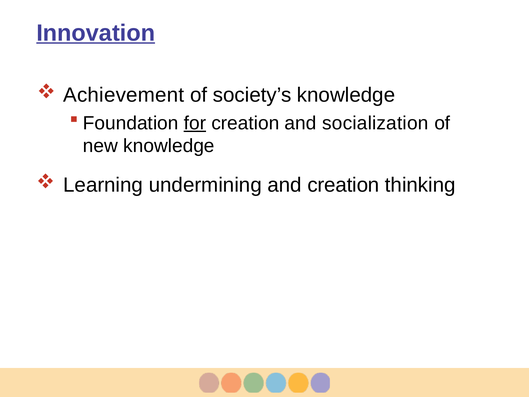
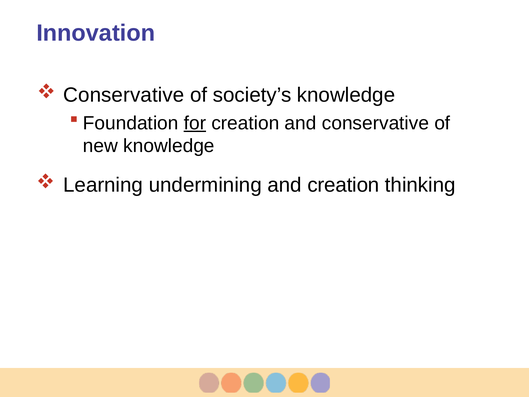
Innovation underline: present -> none
Achievement at (124, 95): Achievement -> Conservative
and socialization: socialization -> conservative
